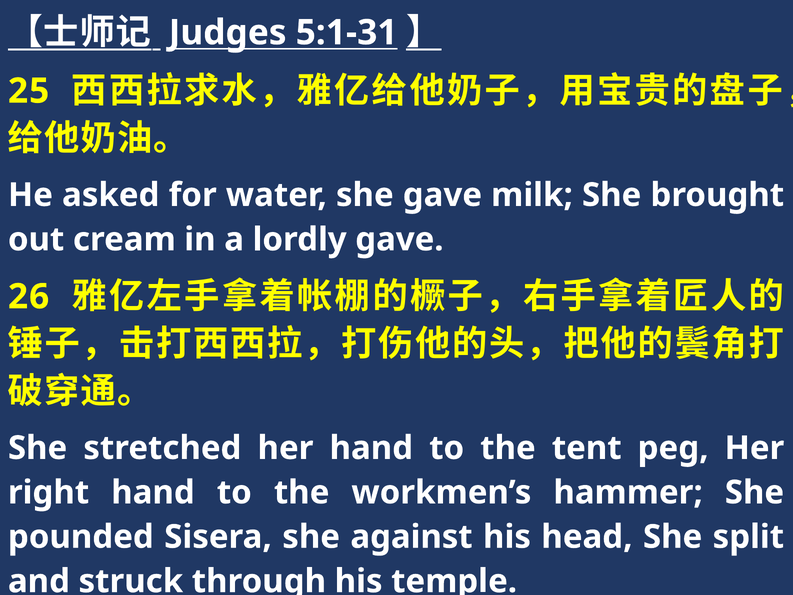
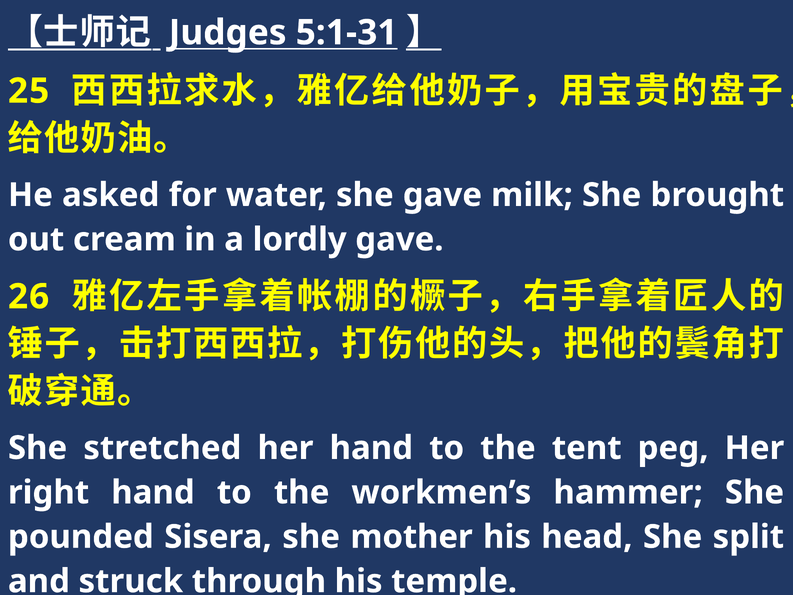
against: against -> mother
